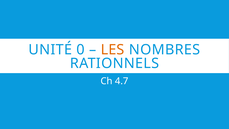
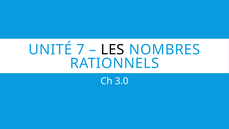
0: 0 -> 7
LES colour: orange -> black
4.7: 4.7 -> 3.0
